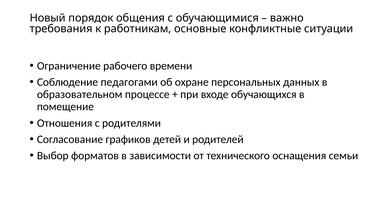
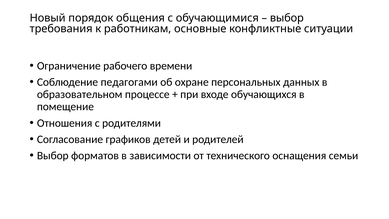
важно at (287, 18): важно -> выбор
